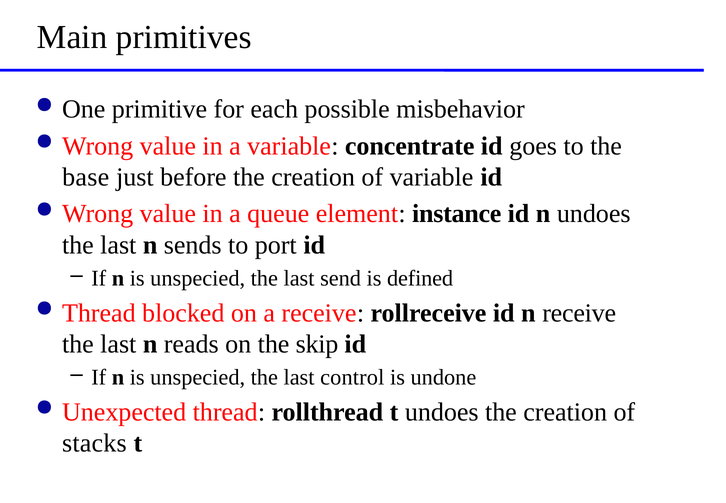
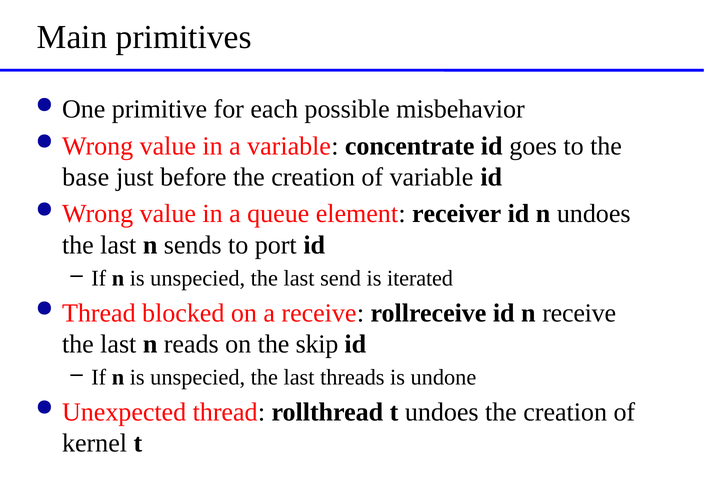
instance: instance -> receiver
defined: defined -> iterated
control: control -> threads
stacks: stacks -> kernel
